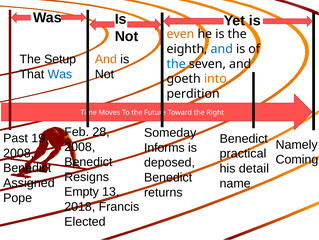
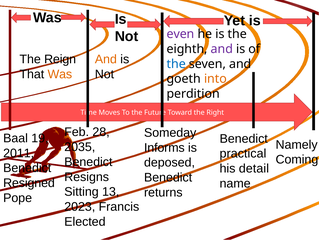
even colour: orange -> purple
and at (222, 49) colour: blue -> purple
Setup: Setup -> Reign
Was at (60, 74) colour: blue -> orange
Past: Past -> Baal
2008 at (80, 147): 2008 -> 2035
2008 at (19, 153): 2008 -> 2011
Assigned: Assigned -> Resigned
Empty: Empty -> Sitting
2018: 2018 -> 2023
